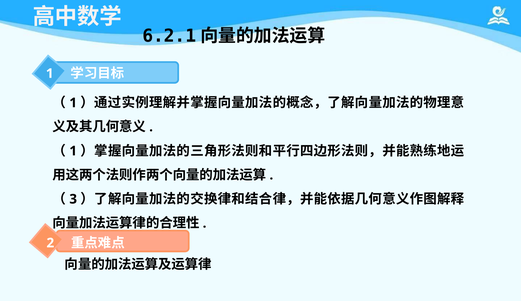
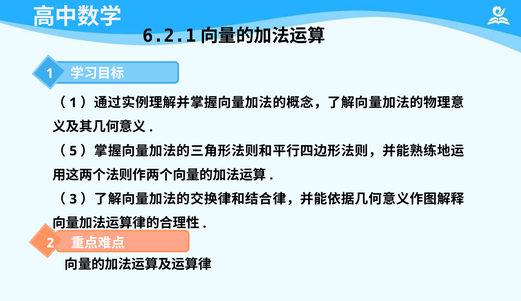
1 at (73, 151): 1 -> 5
